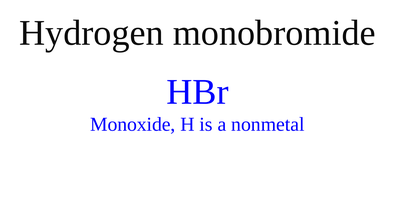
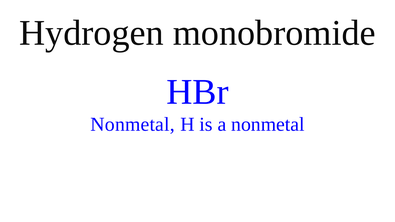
Monoxide at (133, 125): Monoxide -> Nonmetal
